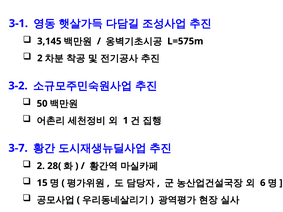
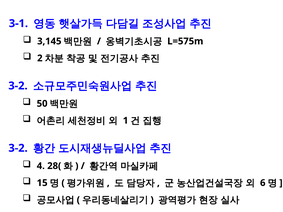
3-7 at (18, 148): 3-7 -> 3-2
2 at (41, 166): 2 -> 4
